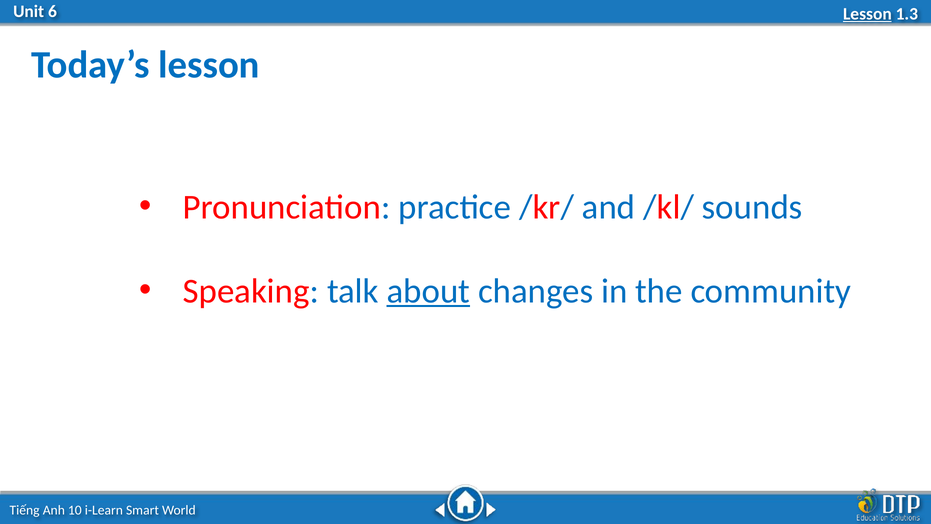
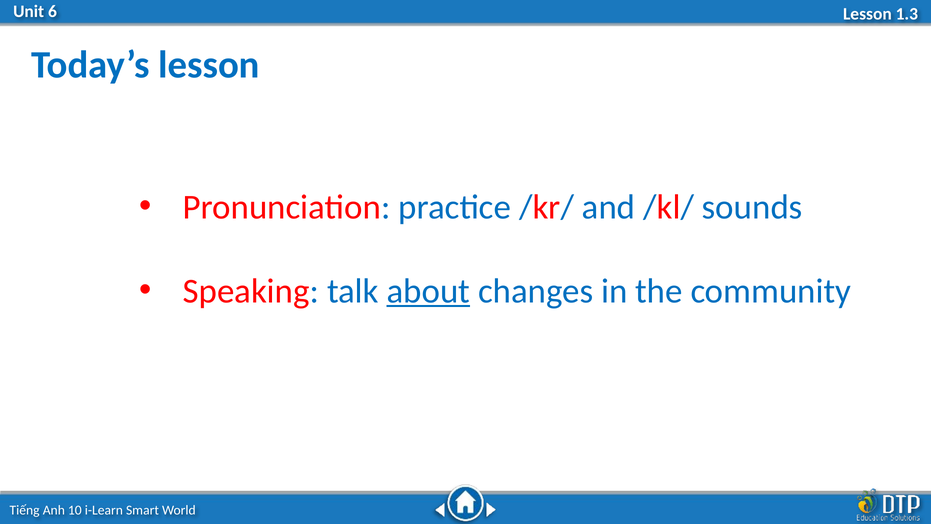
Lesson at (867, 14) underline: present -> none
